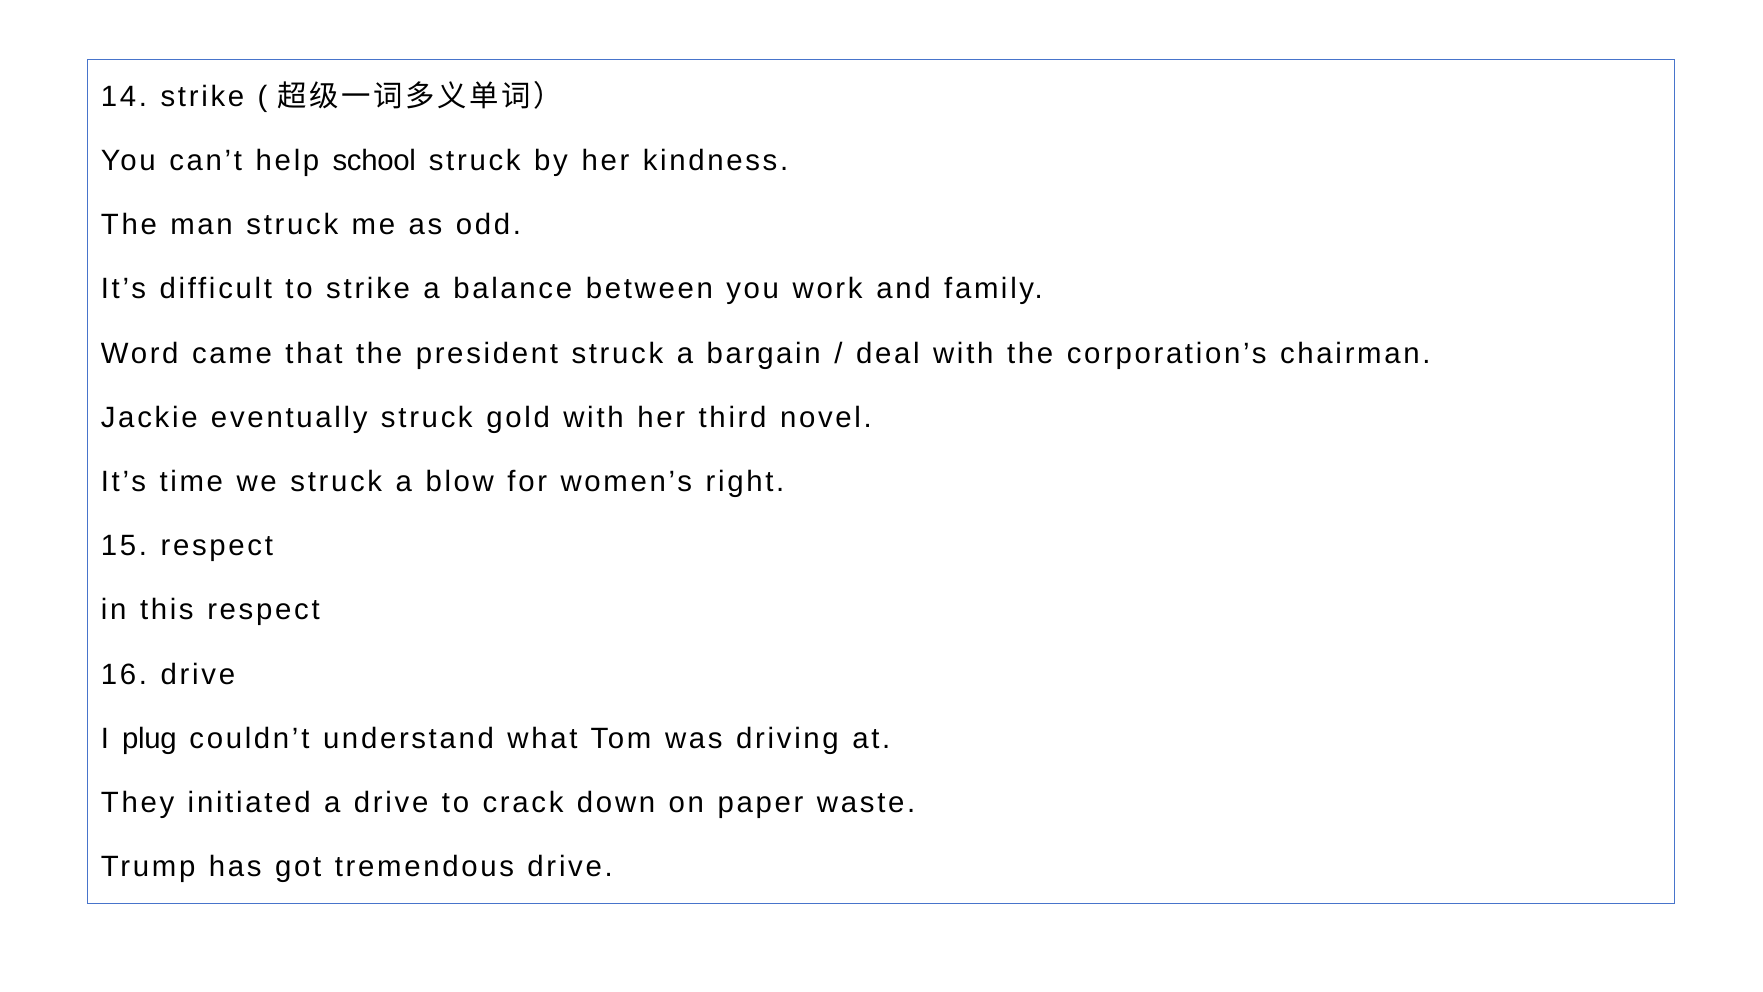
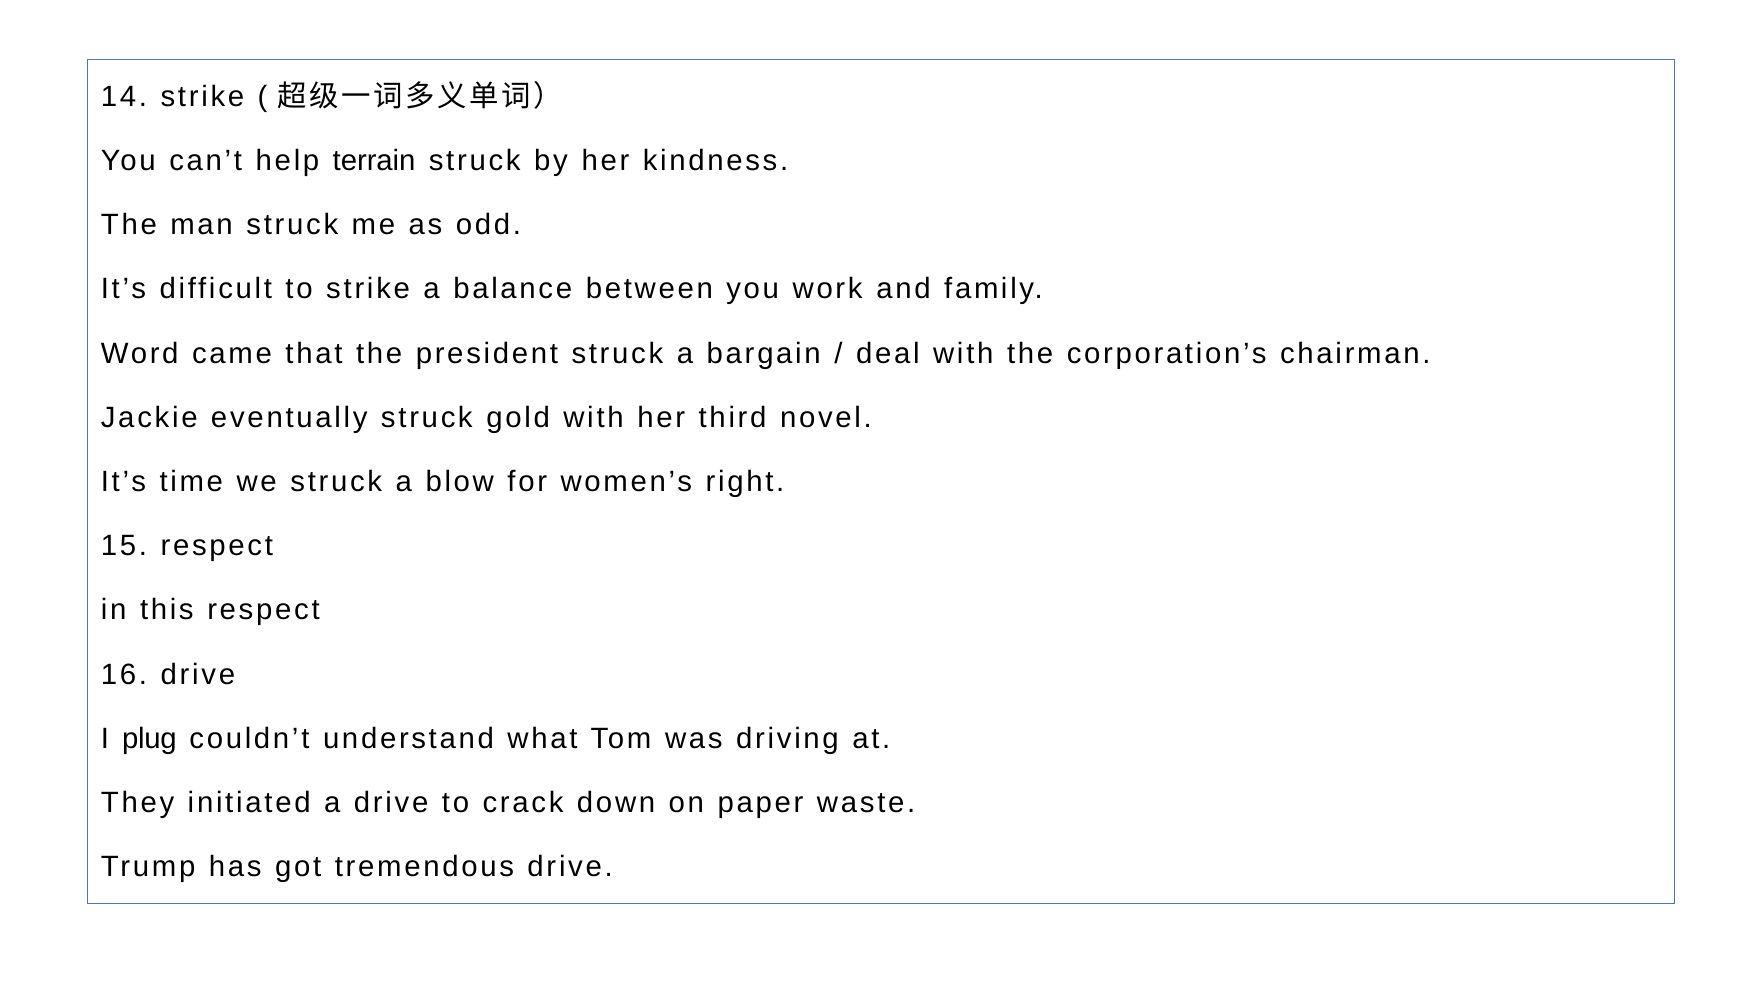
school: school -> terrain
